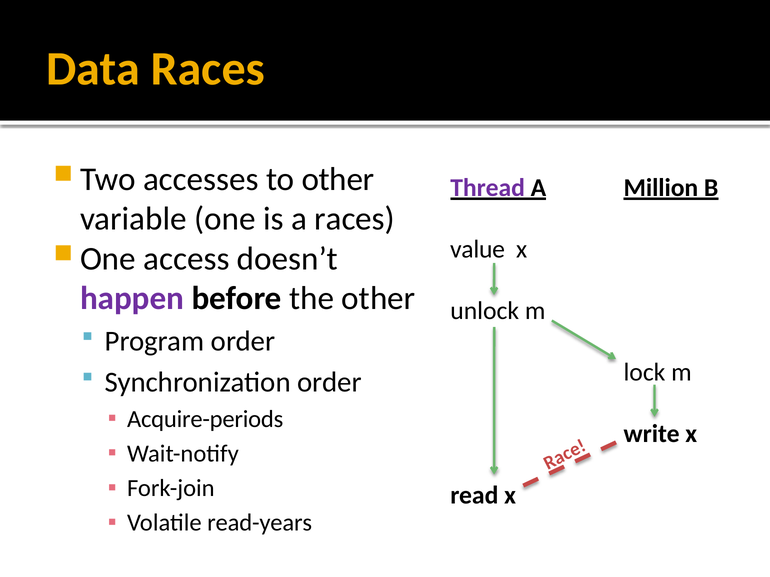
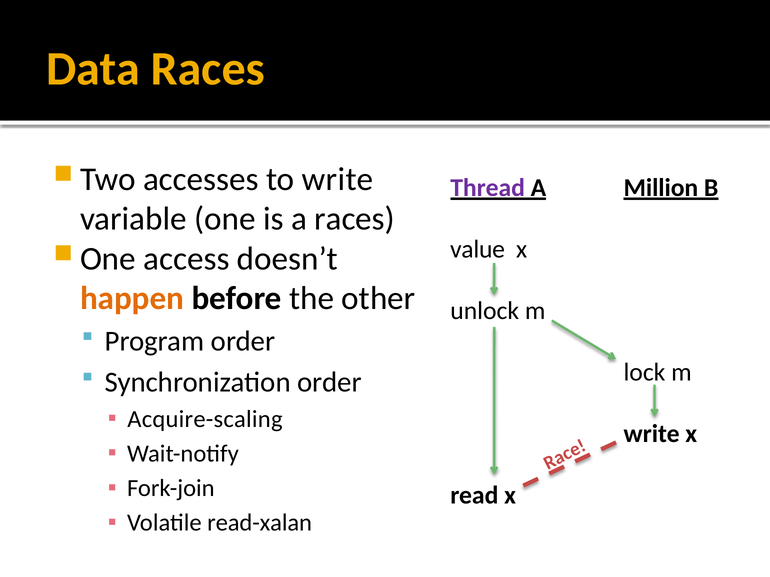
to other: other -> write
happen colour: purple -> orange
Acquire-periods: Acquire-periods -> Acquire-scaling
read-years: read-years -> read-xalan
